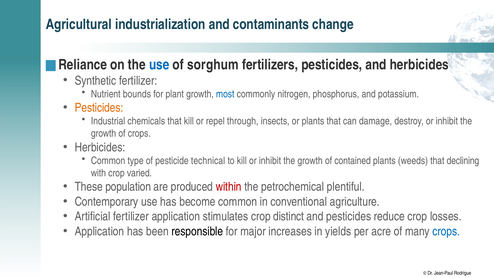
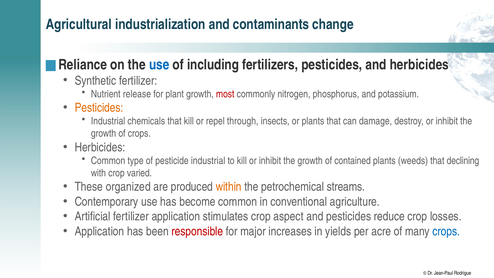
sorghum: sorghum -> including
bounds: bounds -> release
most colour: blue -> red
pesticide technical: technical -> industrial
population: population -> organized
within colour: red -> orange
plentiful: plentiful -> streams
distinct: distinct -> aspect
responsible colour: black -> red
